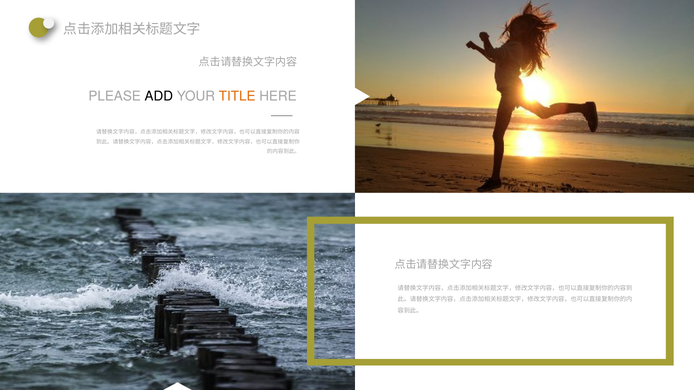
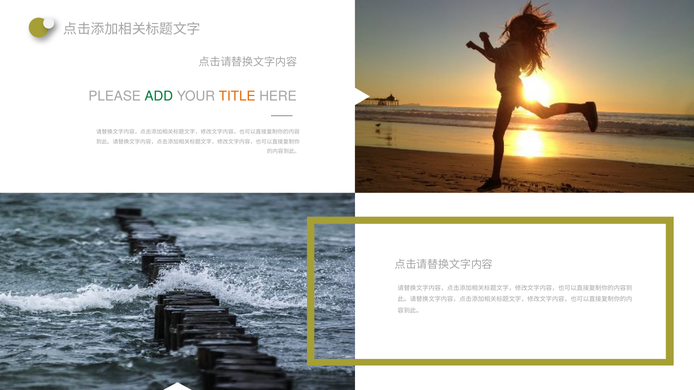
ADD colour: black -> green
